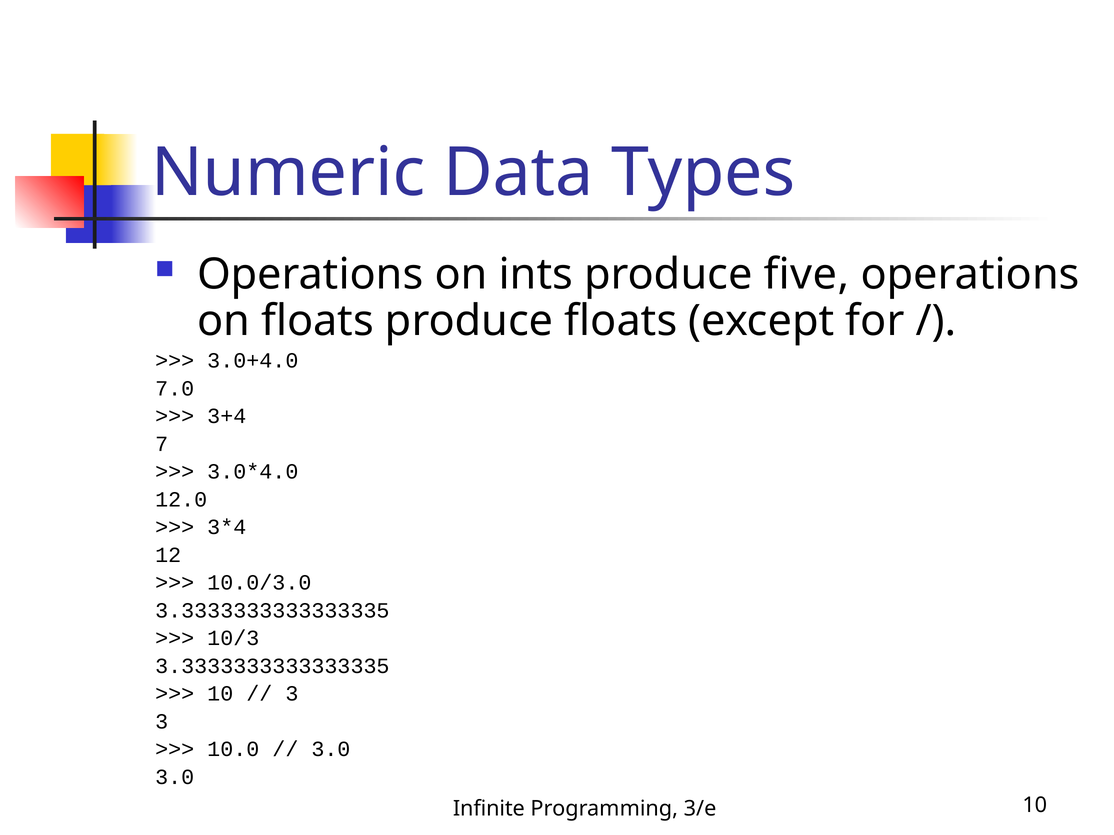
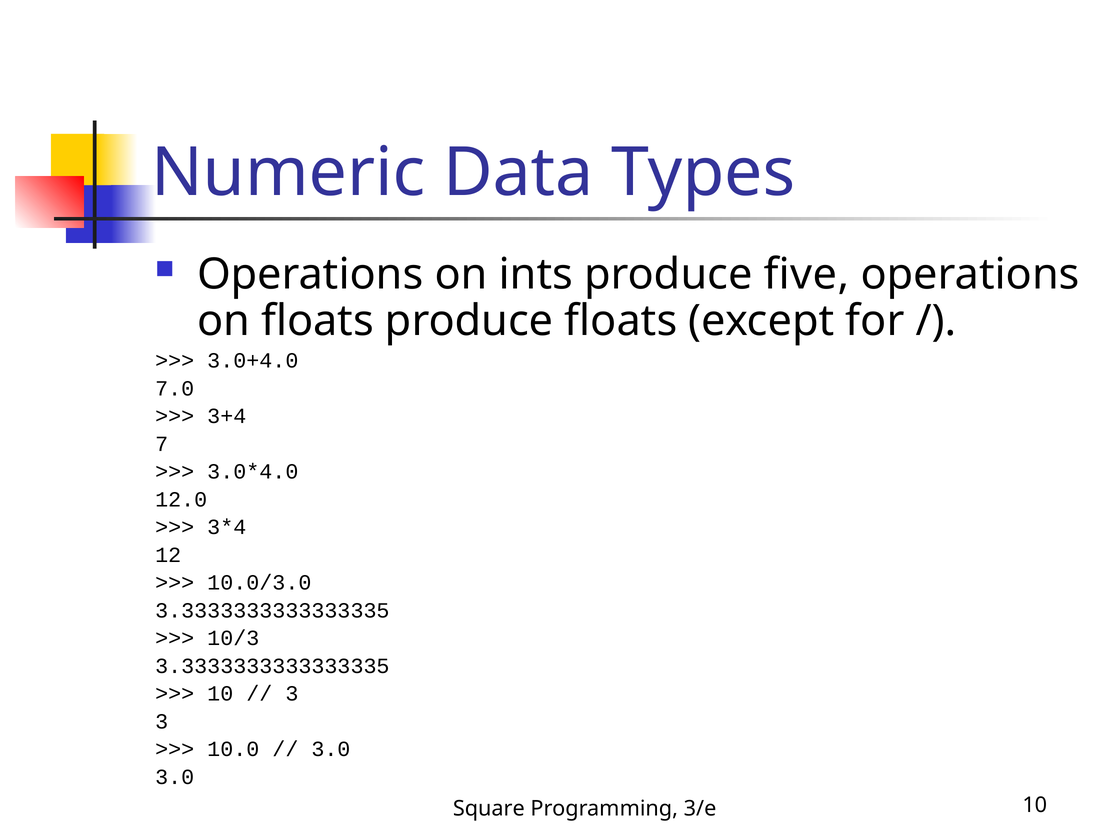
Infinite: Infinite -> Square
